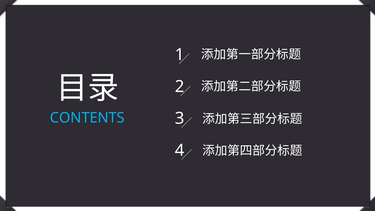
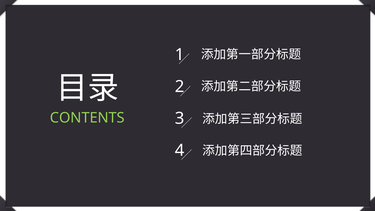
CONTENTS colour: light blue -> light green
